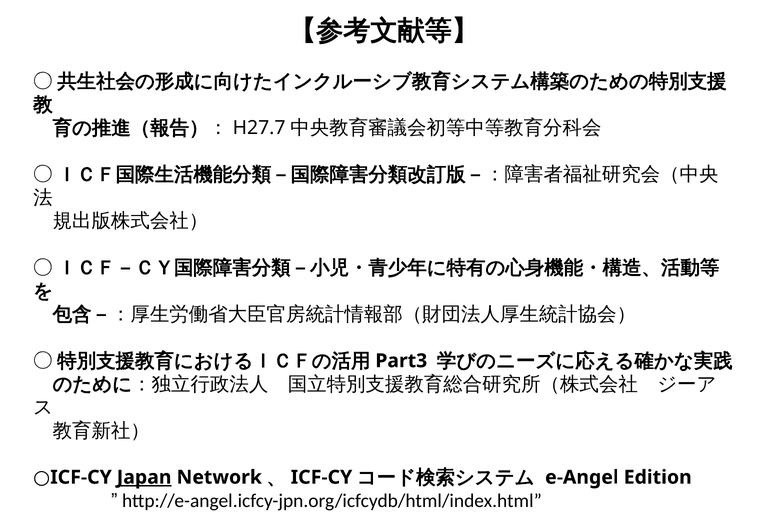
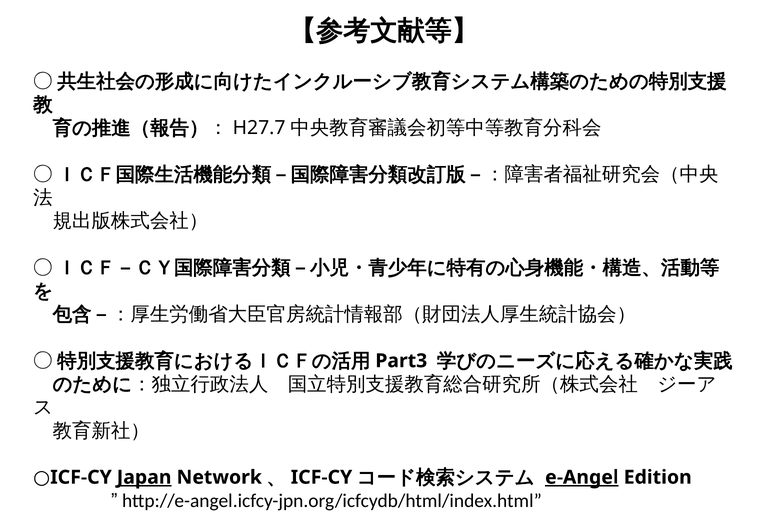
e-Angel underline: none -> present
